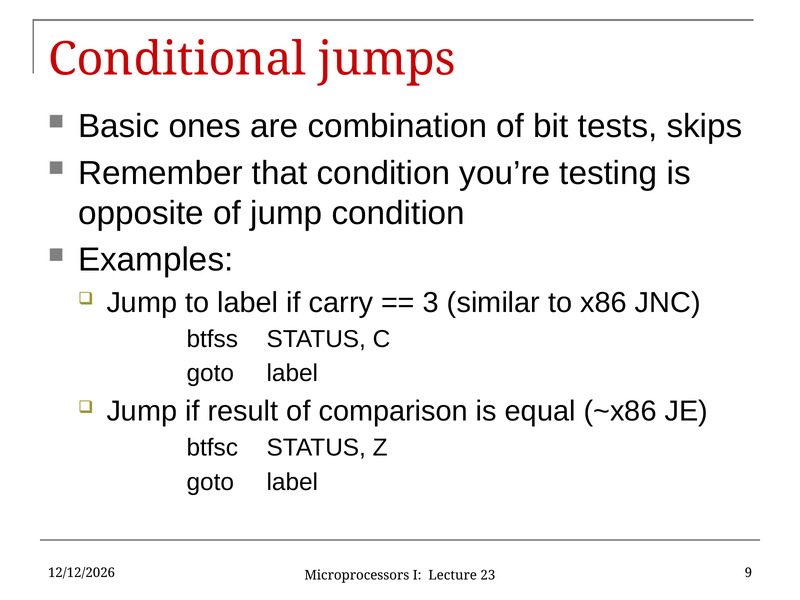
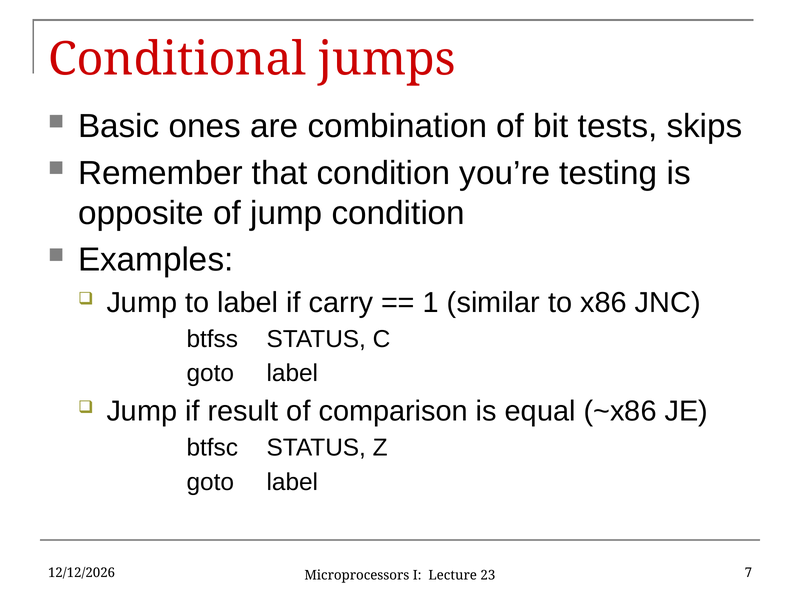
3: 3 -> 1
9: 9 -> 7
